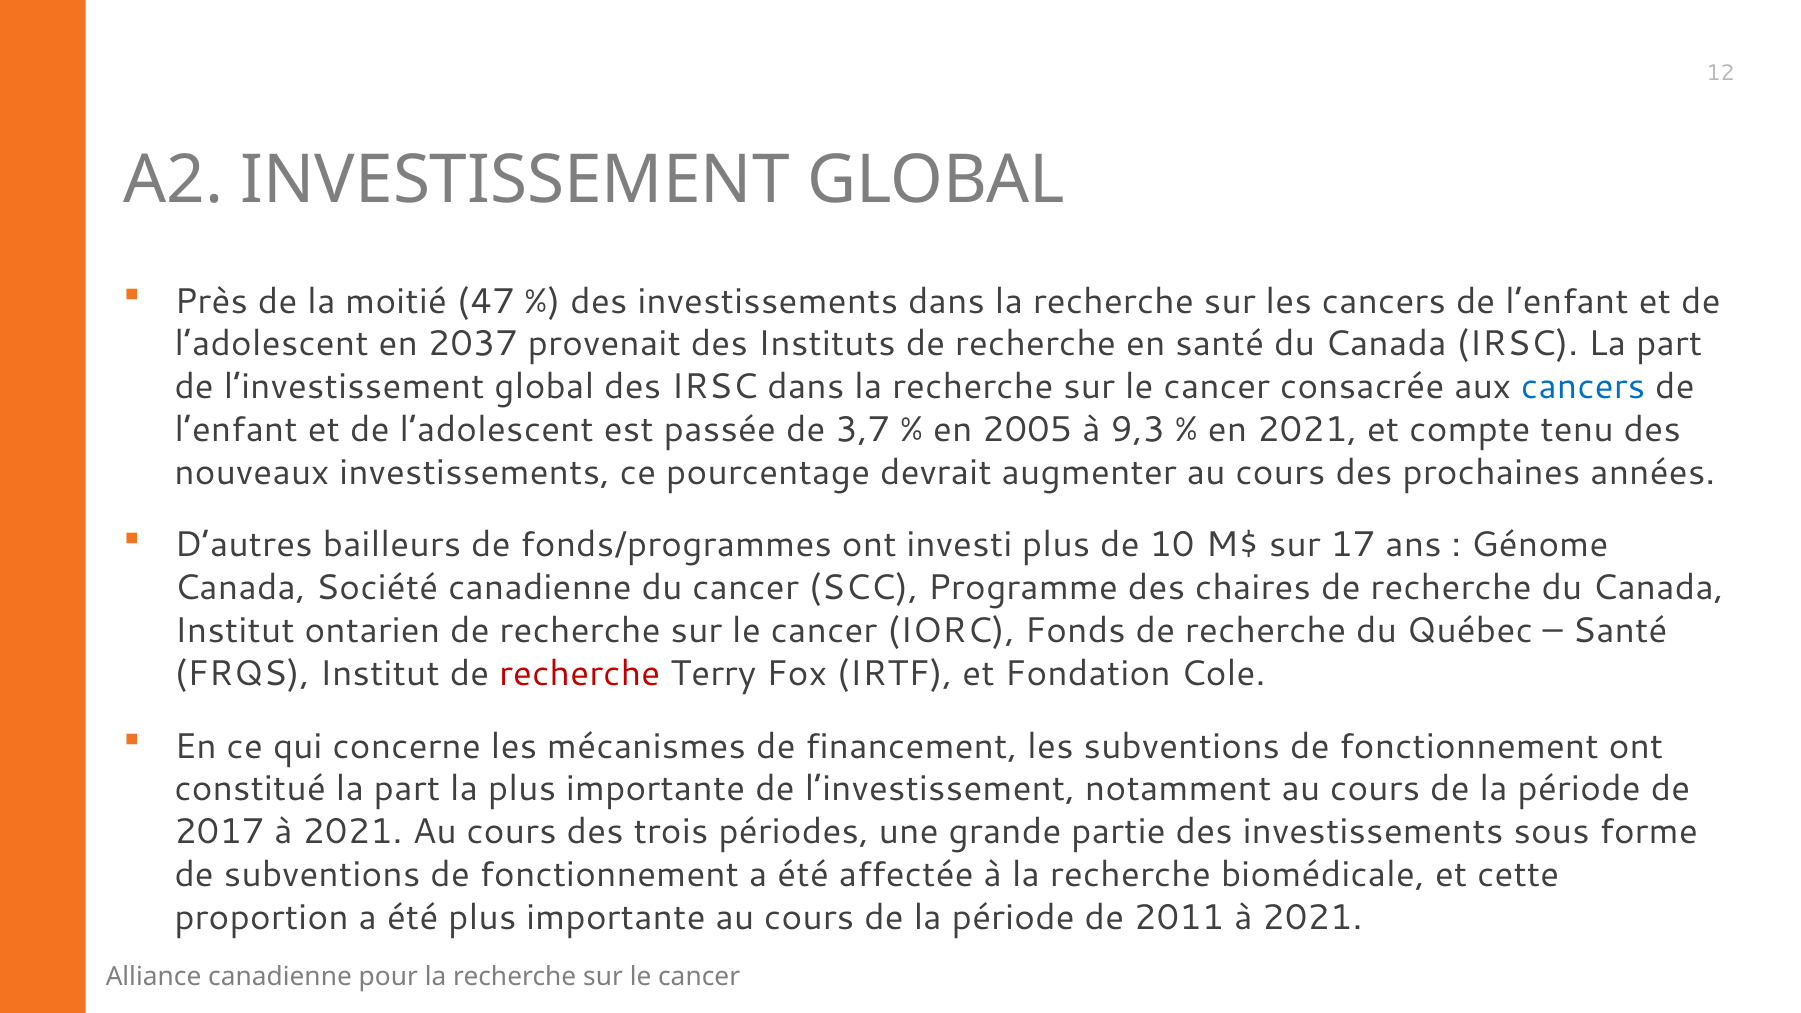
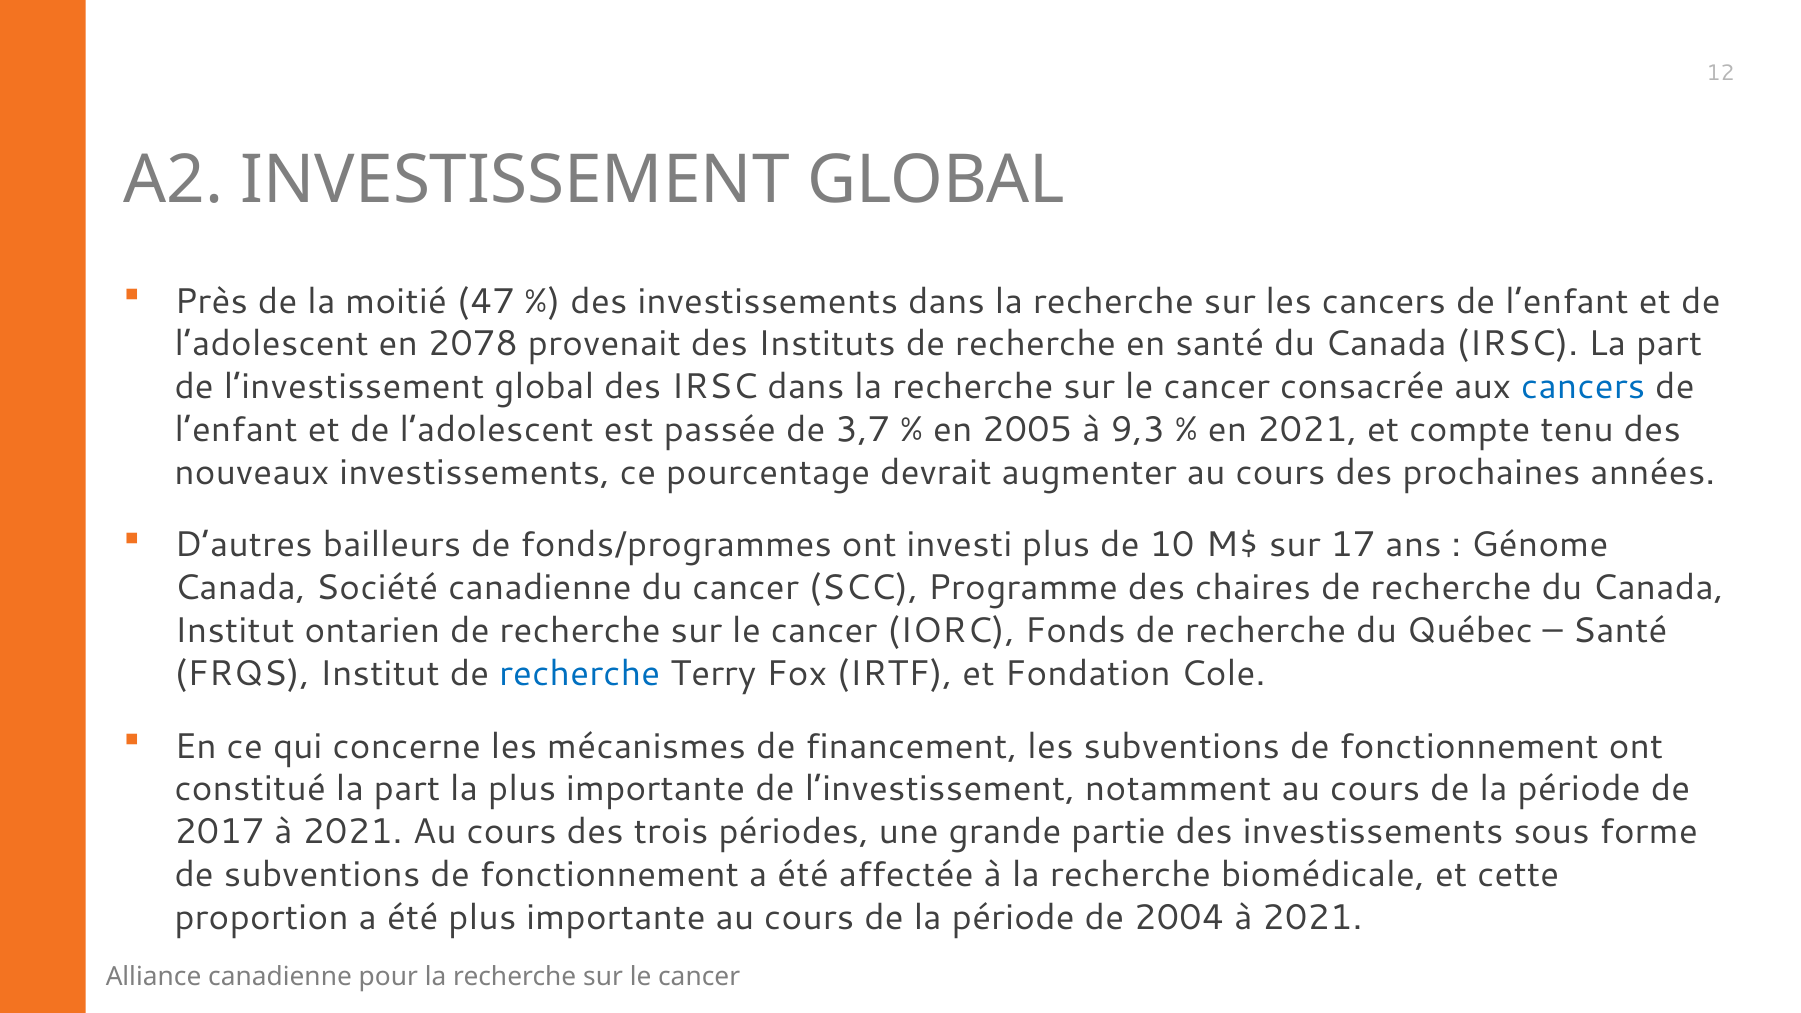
2037: 2037 -> 2078
recherche at (580, 674) colour: red -> blue
2011: 2011 -> 2004
